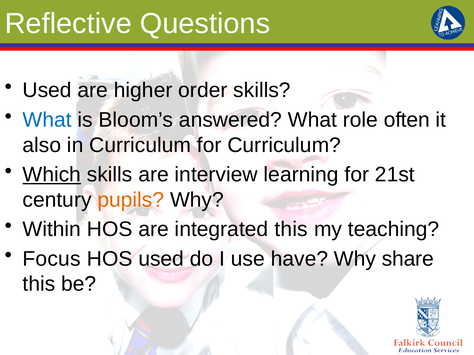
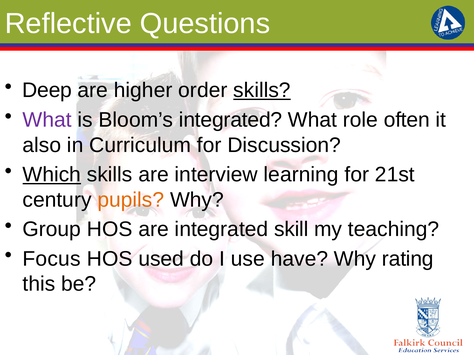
Used at (47, 91): Used -> Deep
skills at (262, 91) underline: none -> present
What at (47, 120) colour: blue -> purple
Bloom’s answered: answered -> integrated
for Curriculum: Curriculum -> Discussion
Within: Within -> Group
integrated this: this -> skill
share: share -> rating
